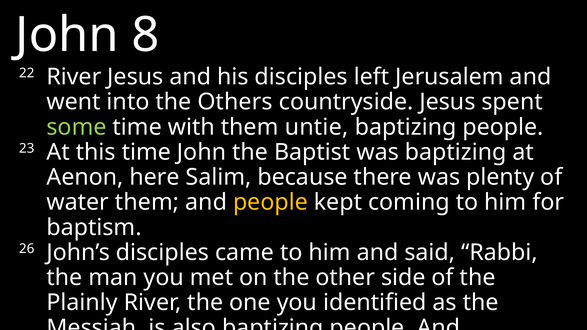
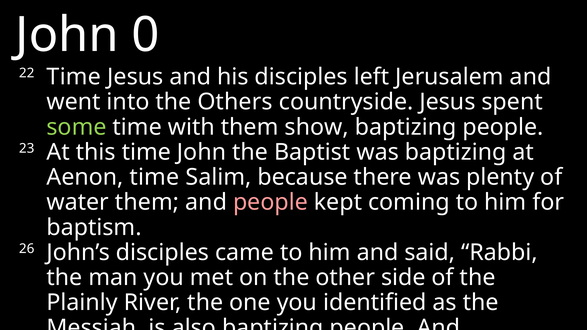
8: 8 -> 0
22 River: River -> Time
untie: untie -> show
Aenon here: here -> time
people at (270, 202) colour: yellow -> pink
